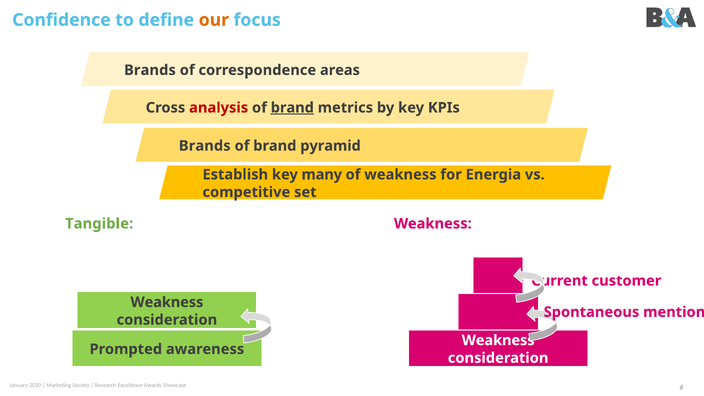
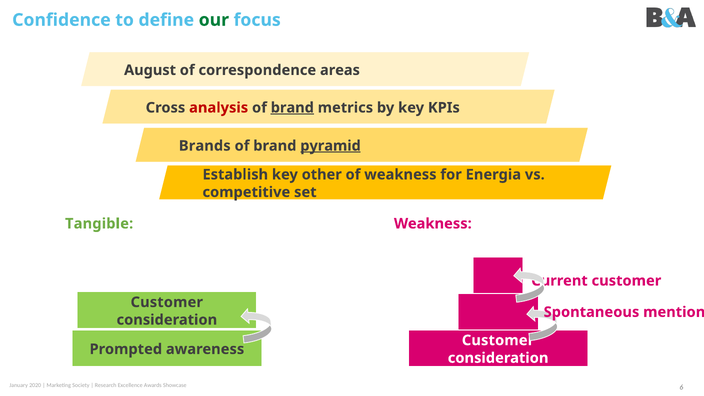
our colour: orange -> green
Brands at (150, 70): Brands -> August
pyramid underline: none -> present
many: many -> other
Weakness at (167, 302): Weakness -> Customer
Weakness at (498, 340): Weakness -> Customer
